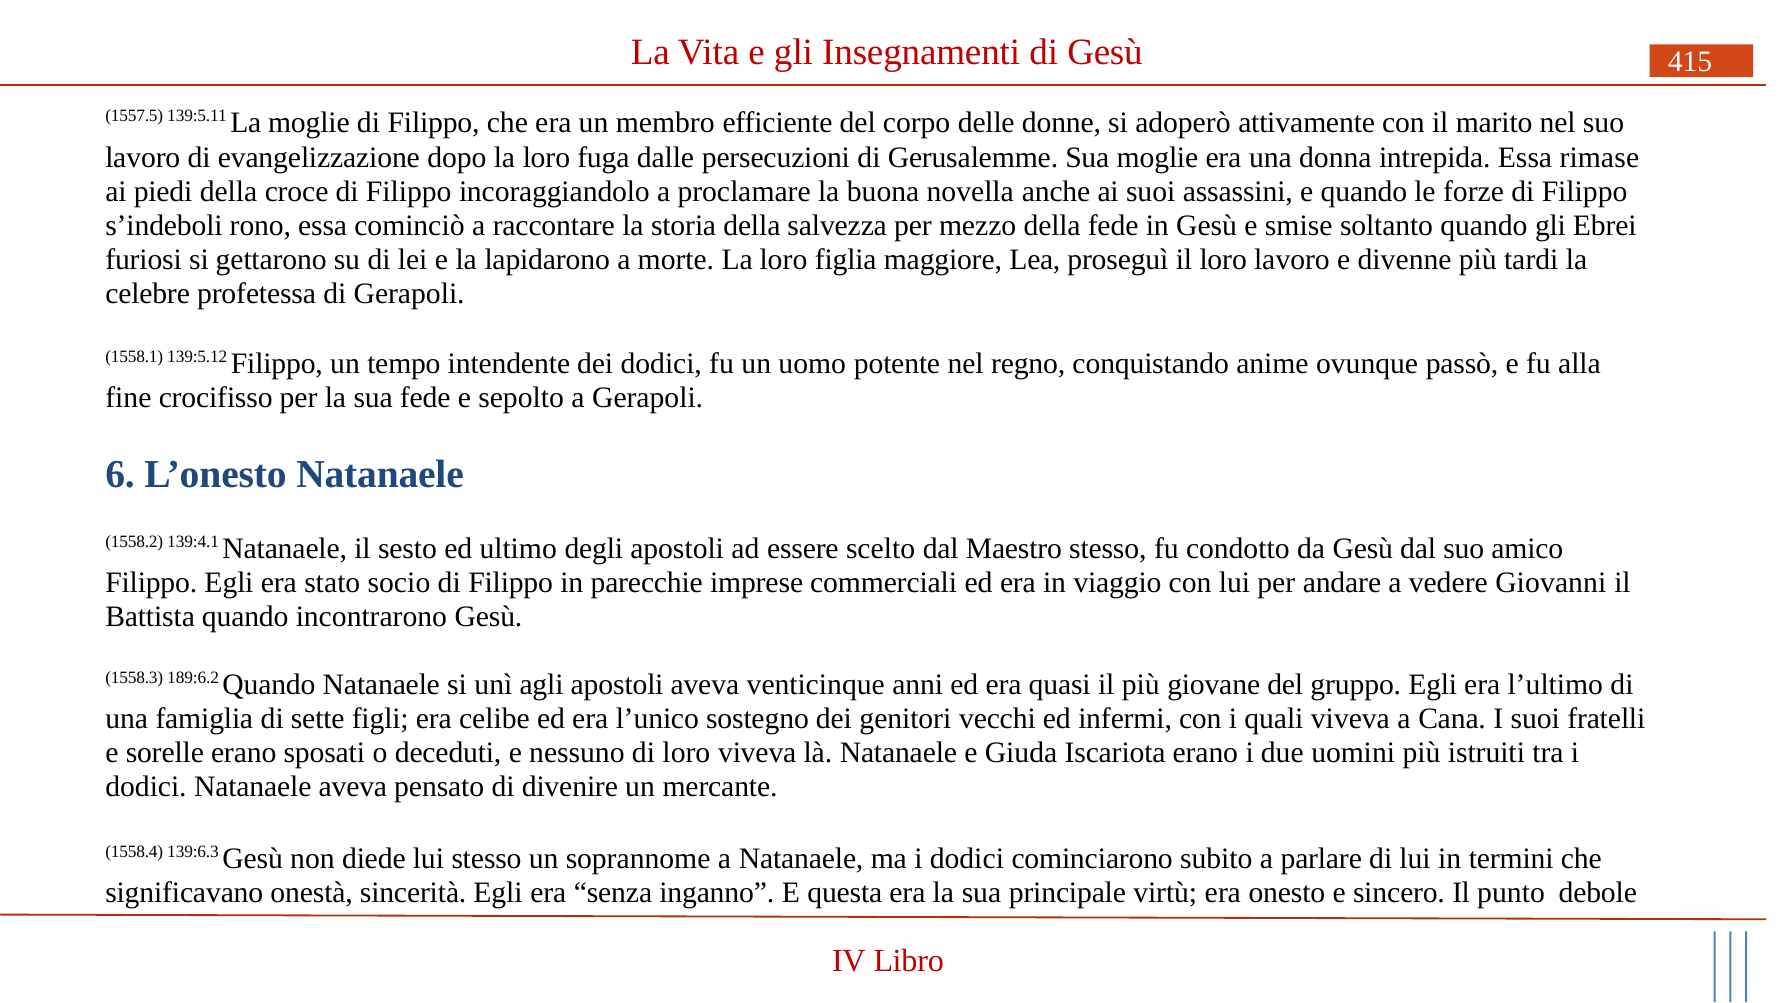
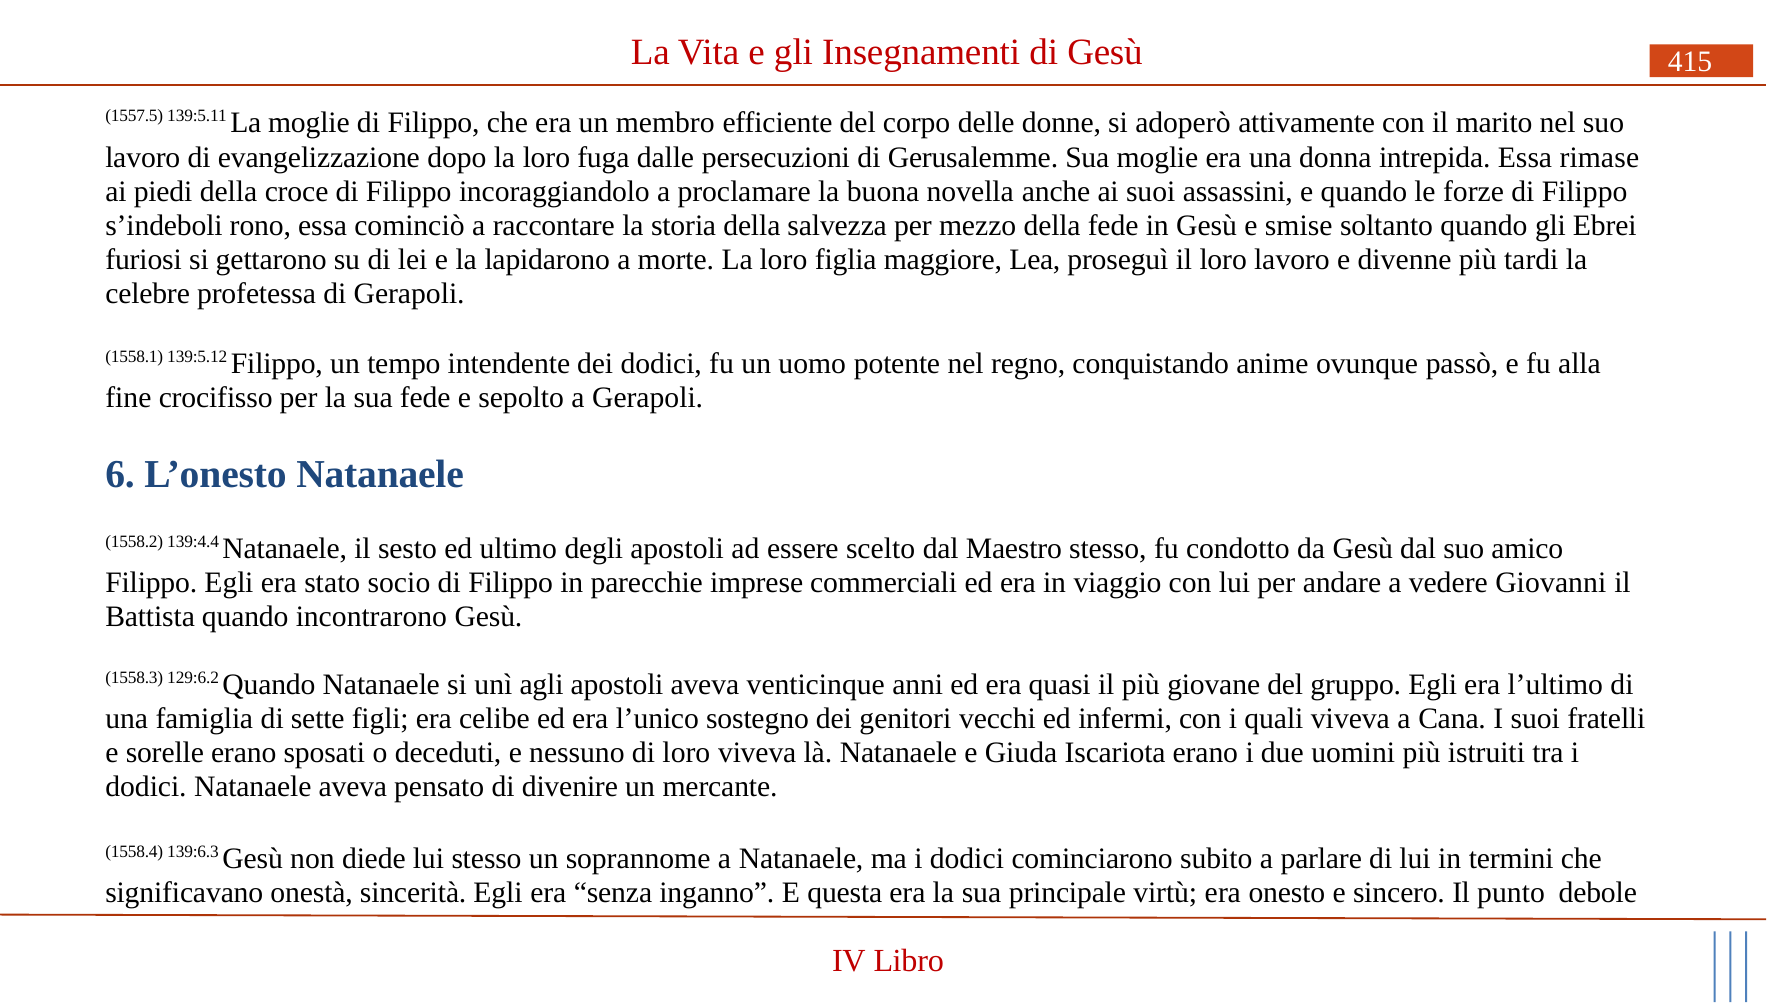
139:4.1: 139:4.1 -> 139:4.4
189:6.2: 189:6.2 -> 129:6.2
